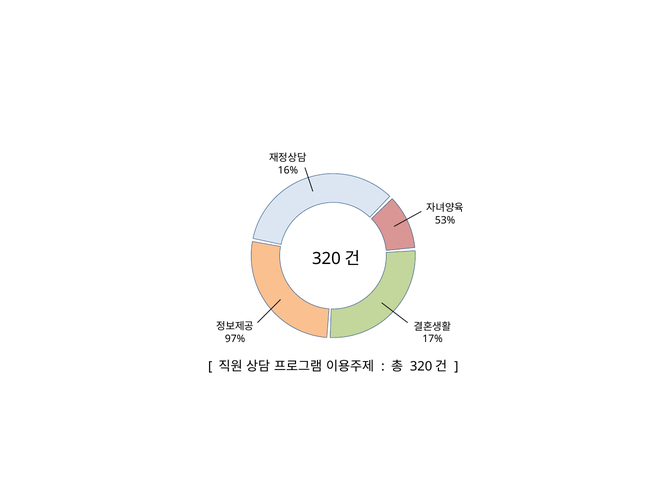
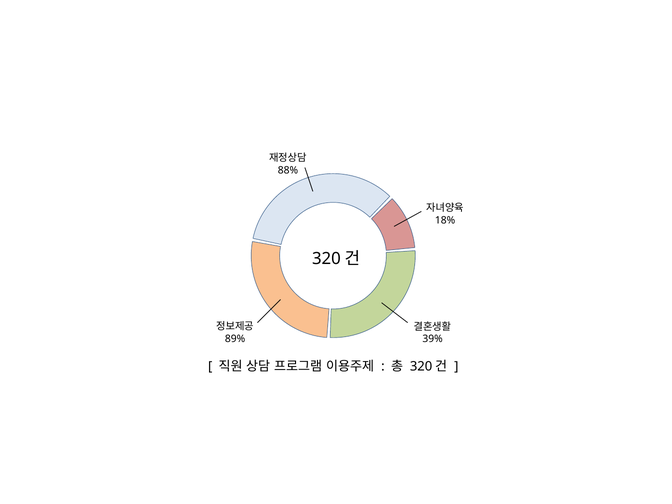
16%: 16% -> 88%
53%: 53% -> 18%
97%: 97% -> 89%
17%: 17% -> 39%
